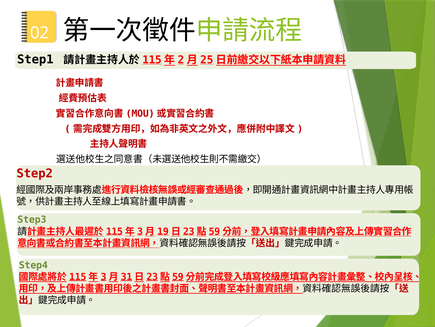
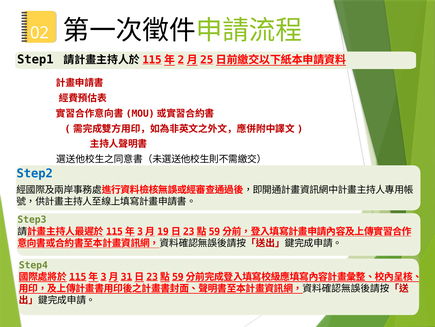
Step2 colour: red -> blue
